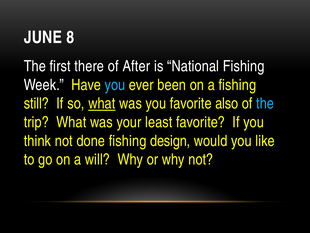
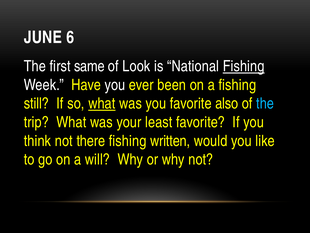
8: 8 -> 6
there: there -> same
After: After -> Look
Fishing at (244, 66) underline: none -> present
you at (115, 85) colour: light blue -> white
done: done -> there
design: design -> written
